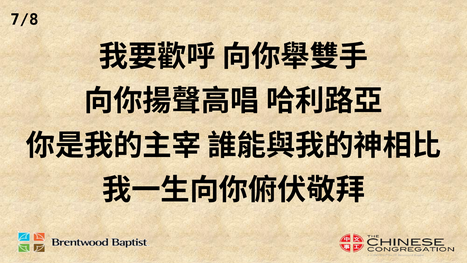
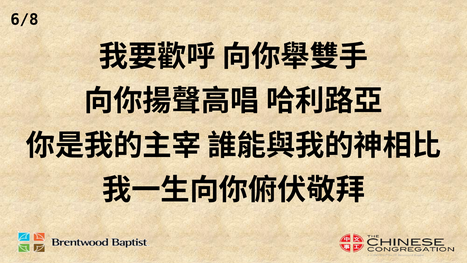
7/8: 7/8 -> 6/8
